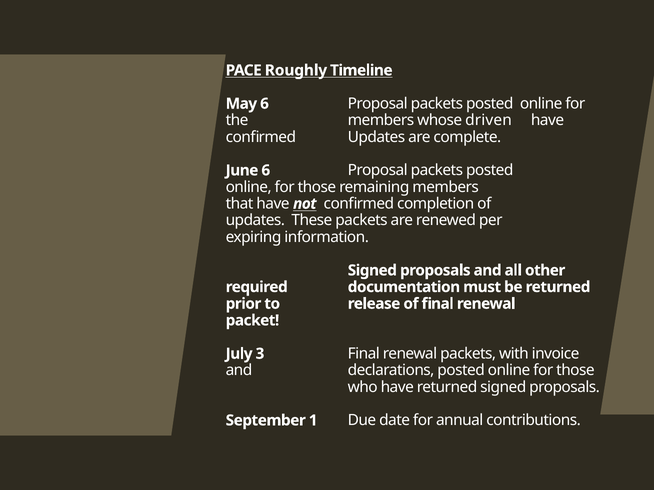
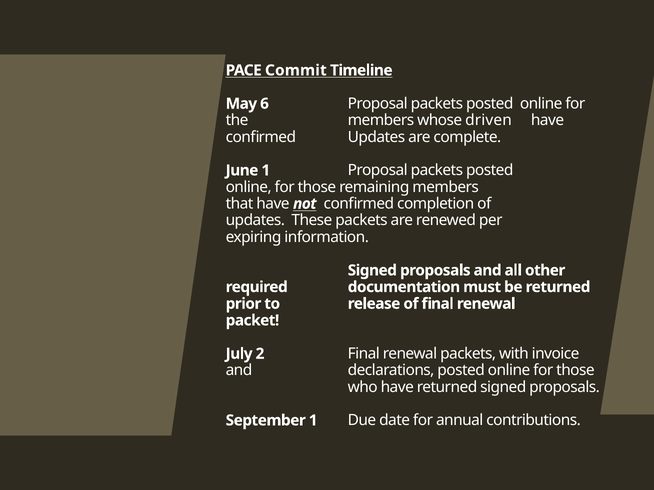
Roughly: Roughly -> Commit
June 6: 6 -> 1
3: 3 -> 2
